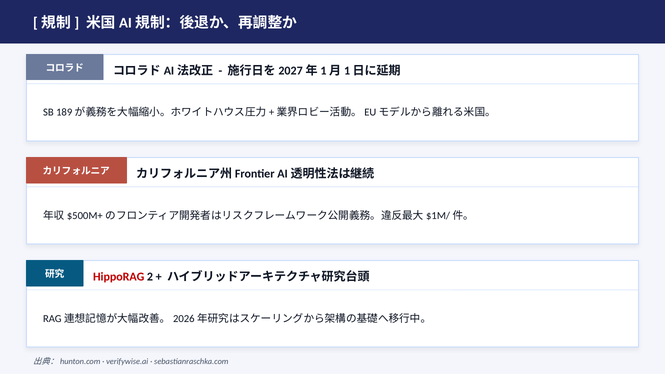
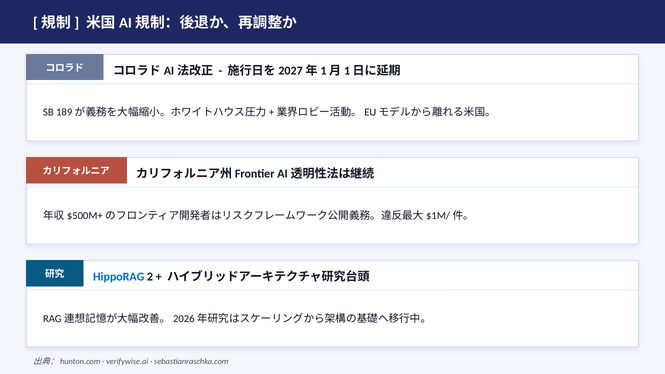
HippoRAG colour: red -> blue
